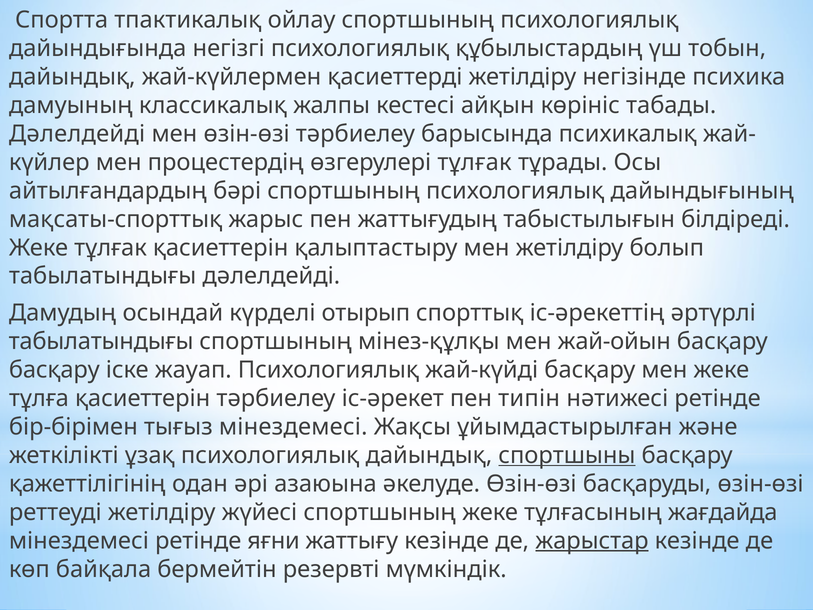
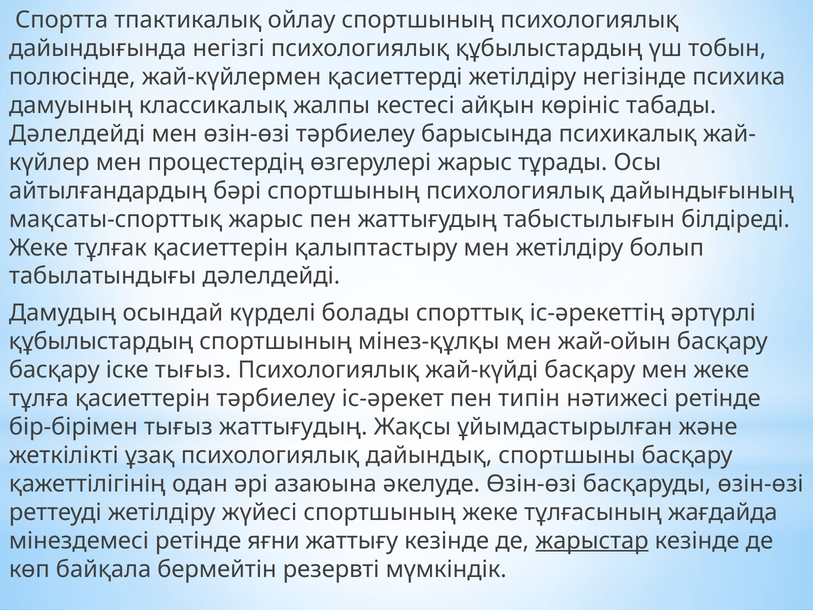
дайындық at (72, 77): дайындық -> полюсінде
өзгерулері тұлғак: тұлғак -> жарыс
отырып: отырып -> болады
табылатындығы at (101, 341): табылатындығы -> құбылыстардың
іске жауап: жауап -> тығыз
тығыз мінездемесі: мінездемесі -> жаттығудың
спортшыны underline: present -> none
